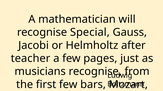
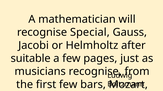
teacher: teacher -> suitable
